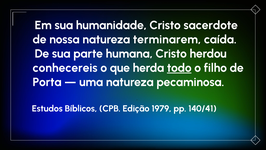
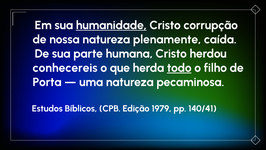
humanidade underline: none -> present
sacerdote: sacerdote -> corrupção
terminarem: terminarem -> plenamente
